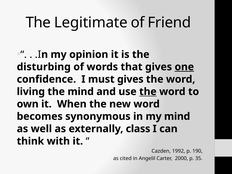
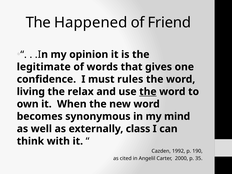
Legitimate: Legitimate -> Happened
disturbing: disturbing -> legitimate
one underline: present -> none
must gives: gives -> rules
the mind: mind -> relax
